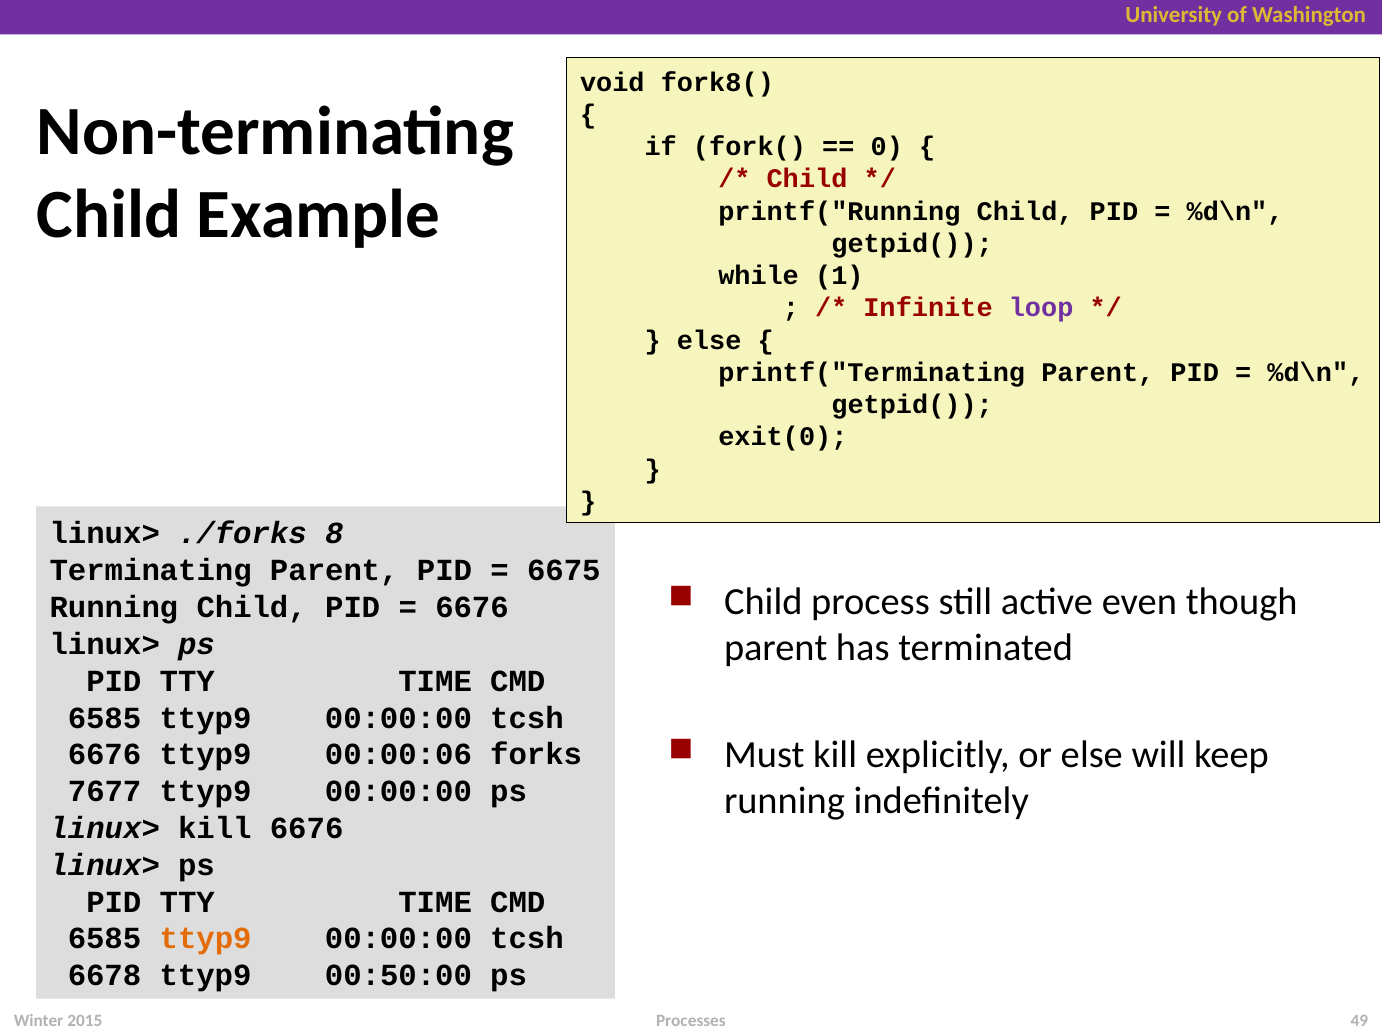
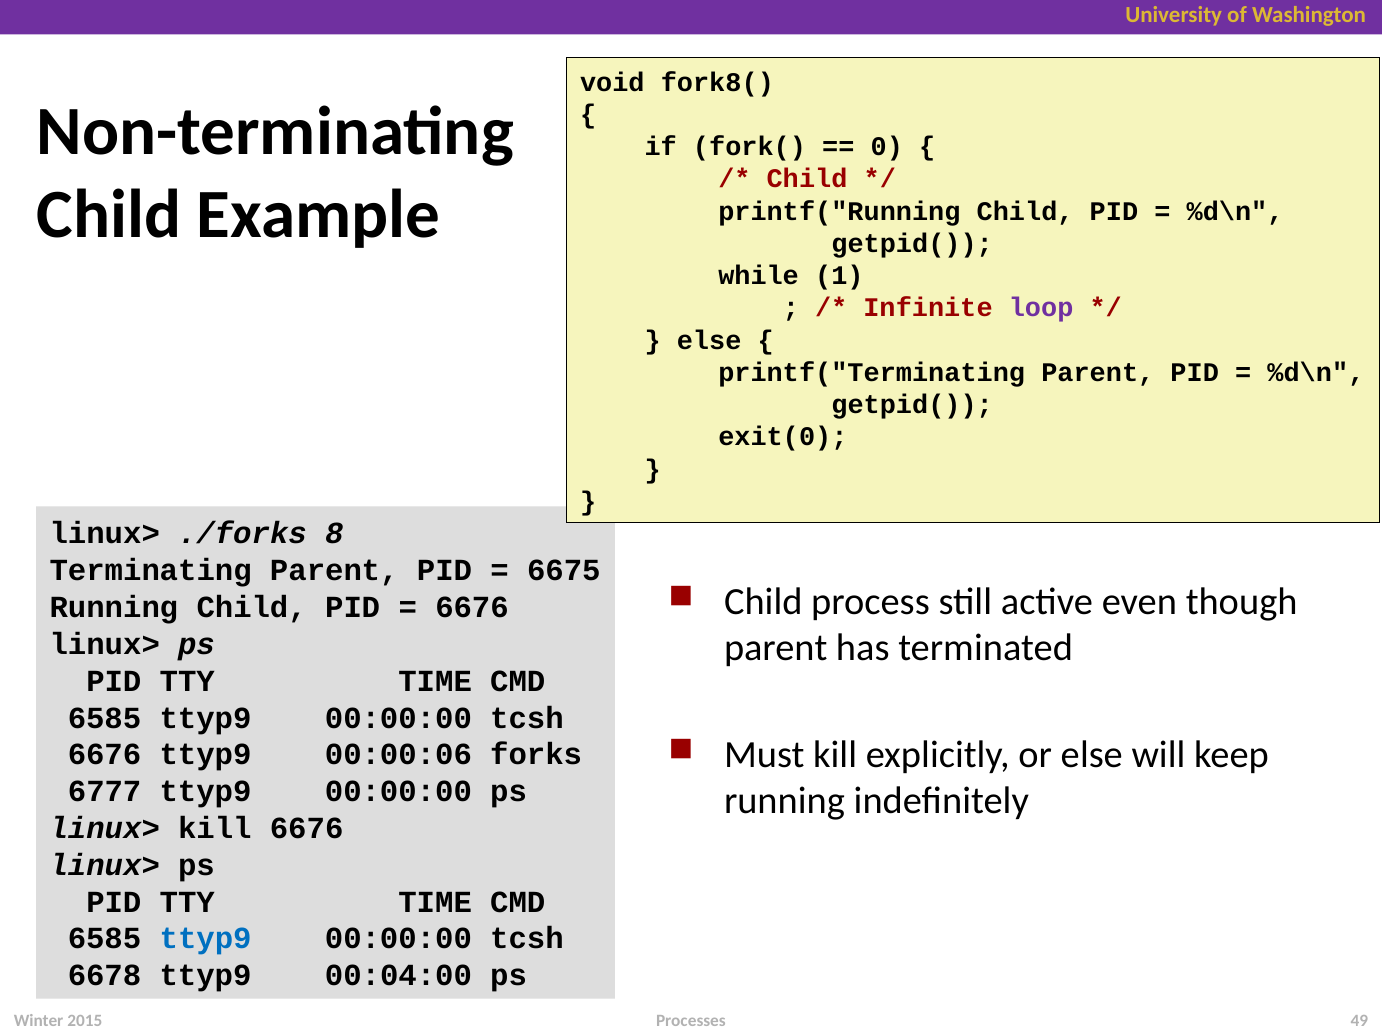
7677: 7677 -> 6777
ttyp9 at (206, 939) colour: orange -> blue
00:50:00: 00:50:00 -> 00:04:00
